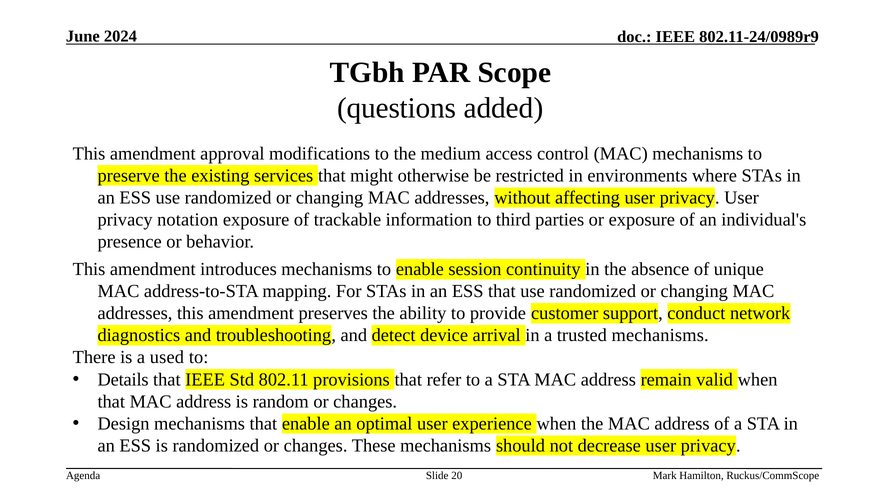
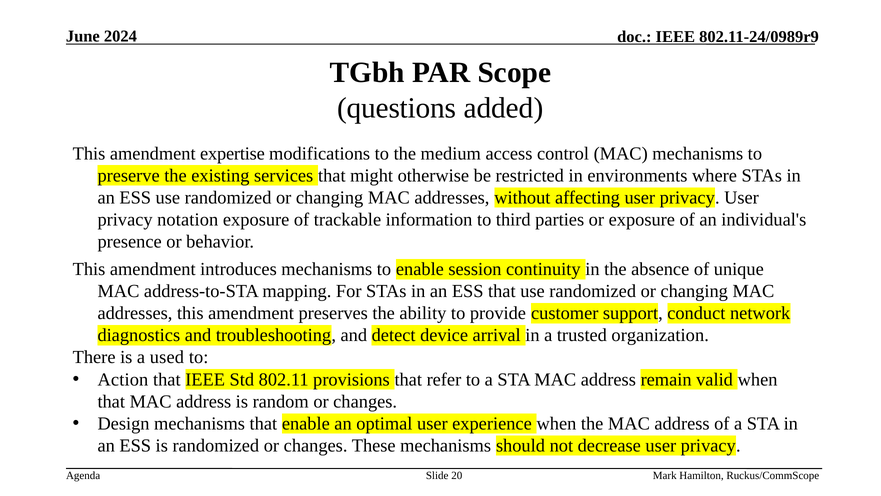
approval: approval -> expertise
trusted mechanisms: mechanisms -> organization
Details: Details -> Action
